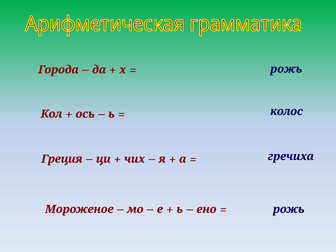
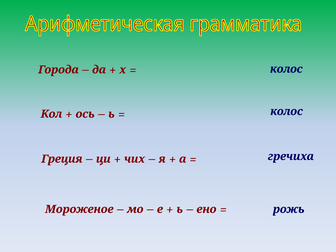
рожь at (286, 69): рожь -> колос
